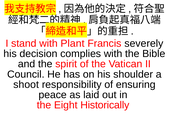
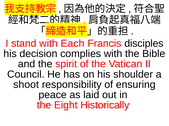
Plant: Plant -> Each
severely: severely -> disciples
